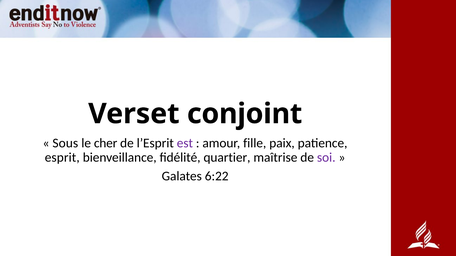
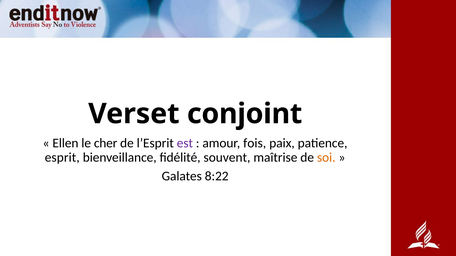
Sous: Sous -> Ellen
fille: fille -> fois
quartier: quartier -> souvent
soi colour: purple -> orange
6:22: 6:22 -> 8:22
